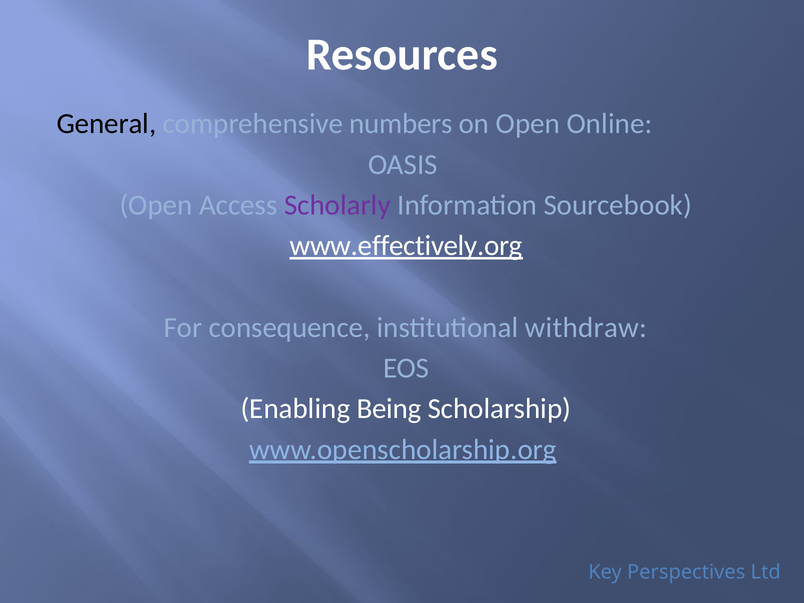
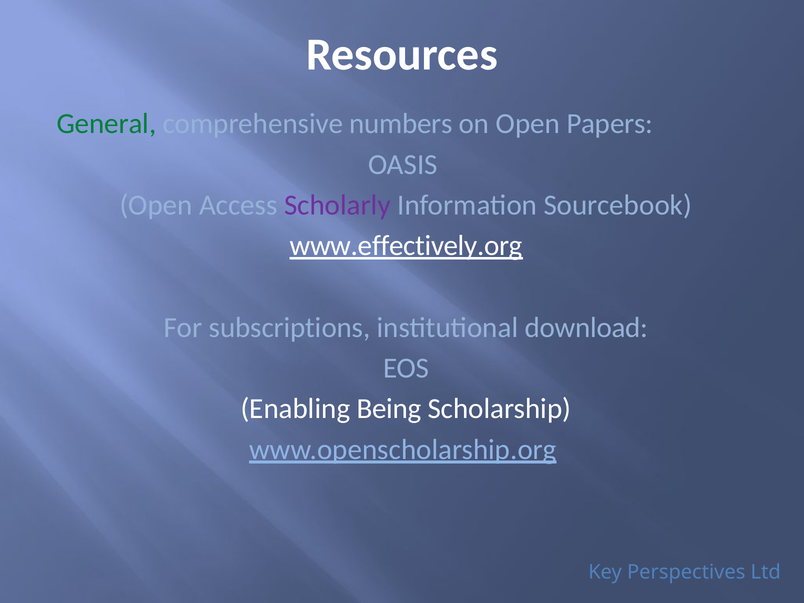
General colour: black -> green
Online: Online -> Papers
consequence: consequence -> subscriptions
withdraw: withdraw -> download
